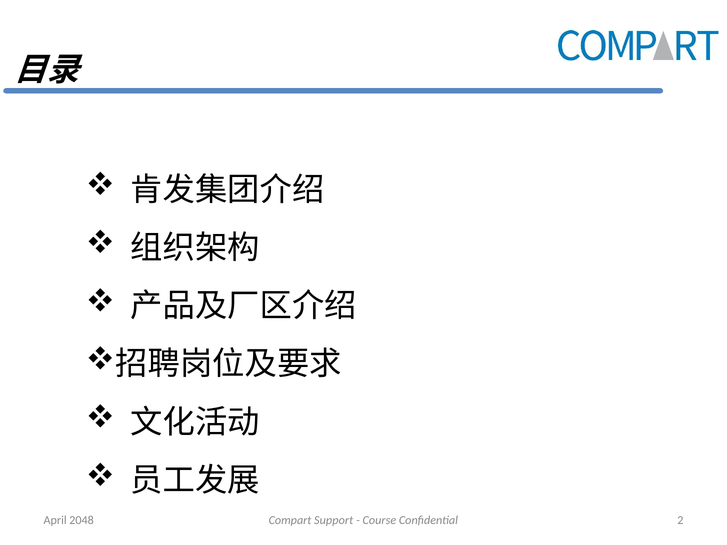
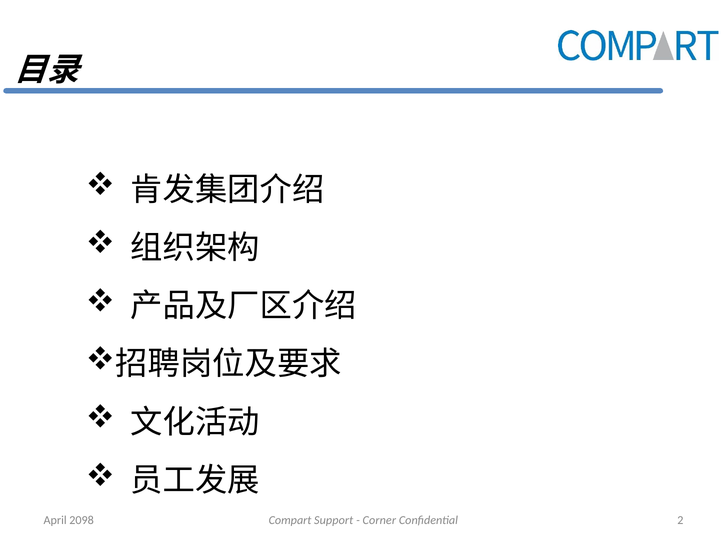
Course: Course -> Corner
2048: 2048 -> 2098
